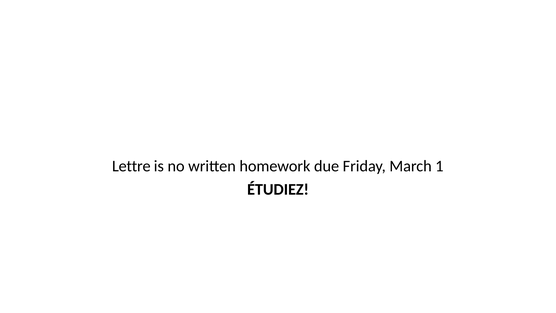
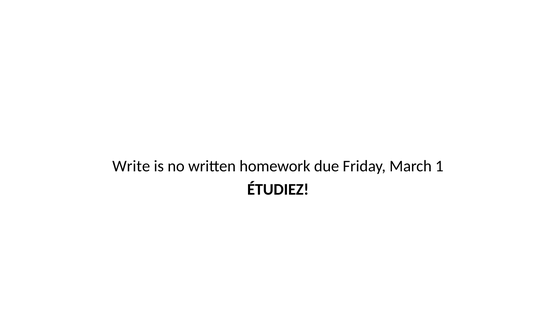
Lettre: Lettre -> Write
